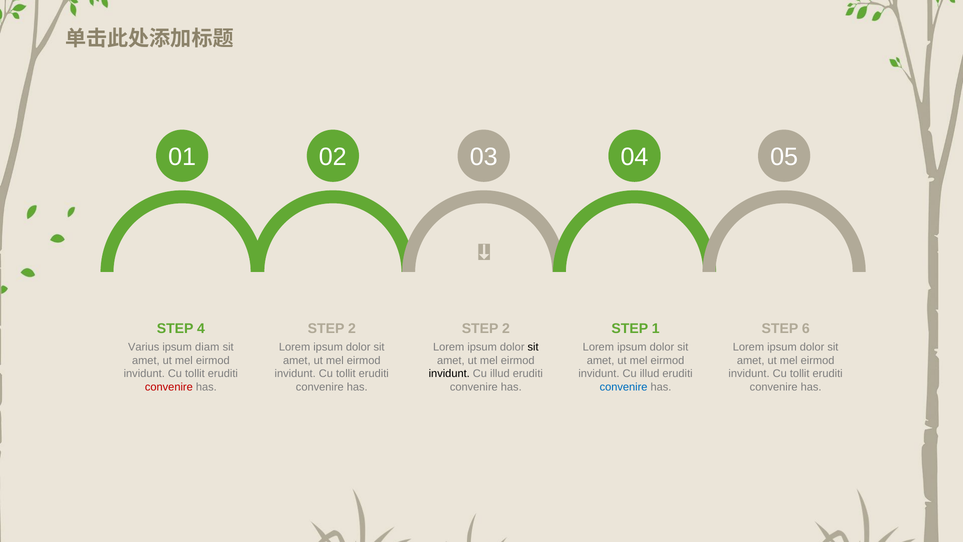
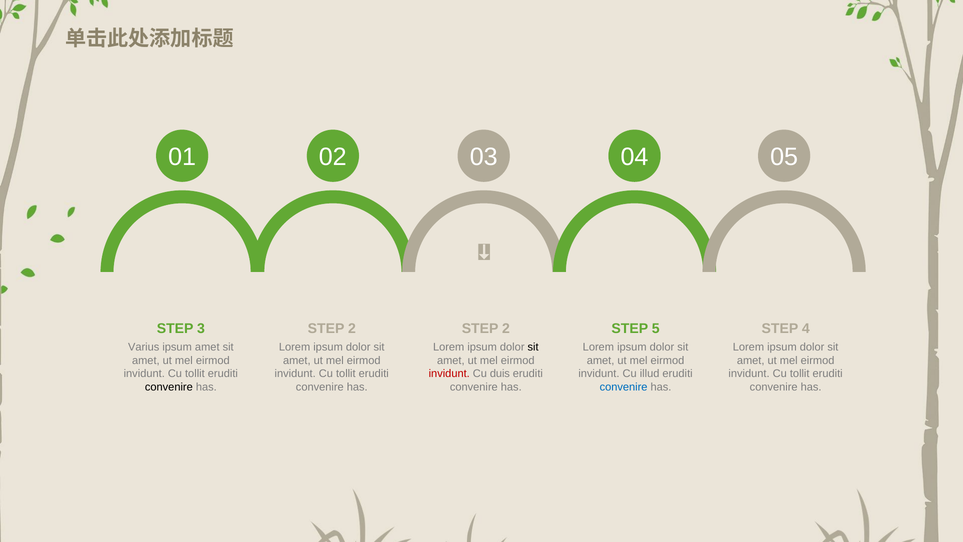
4: 4 -> 3
1: 1 -> 5
6: 6 -> 4
ipsum diam: diam -> amet
invidunt at (449, 374) colour: black -> red
illud at (500, 374): illud -> duis
convenire at (169, 387) colour: red -> black
